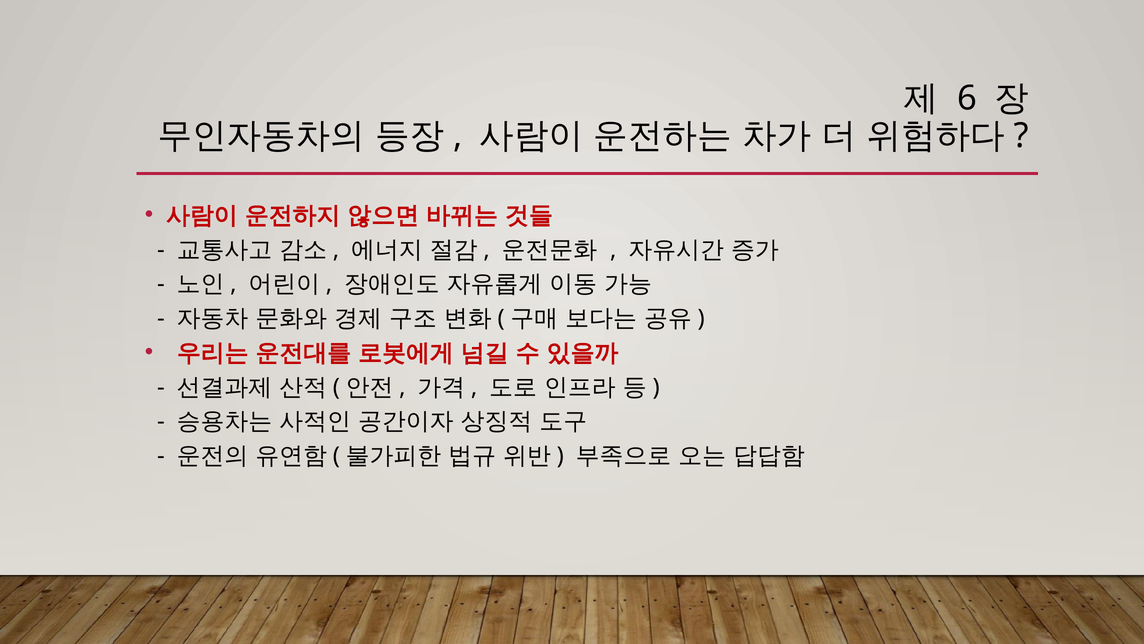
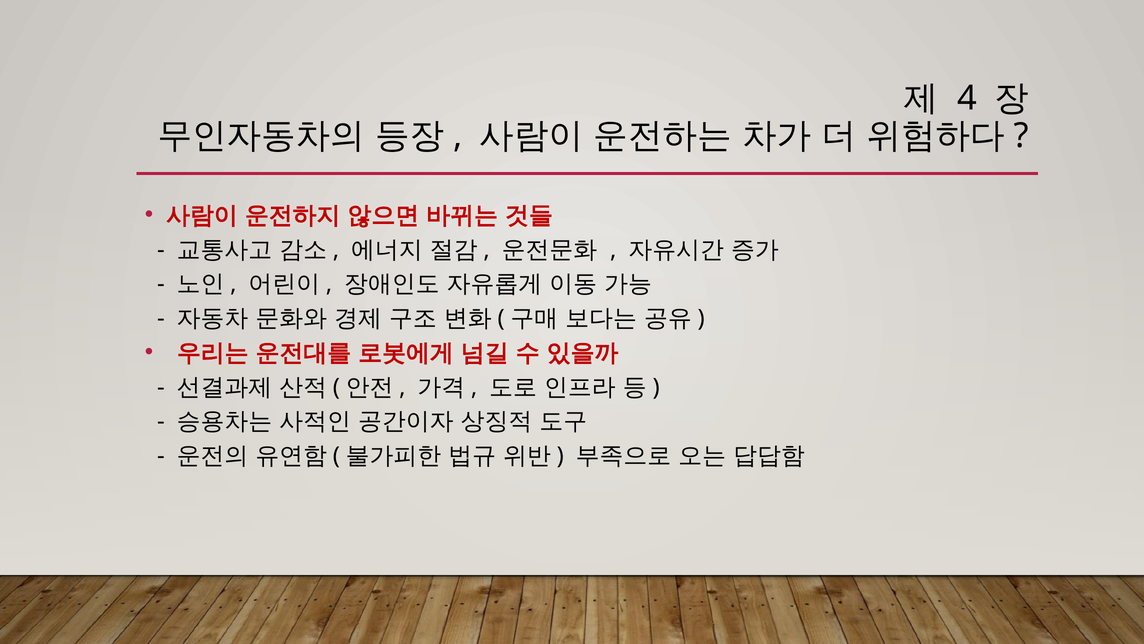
6: 6 -> 4
